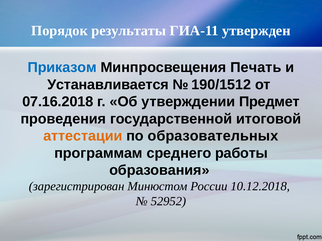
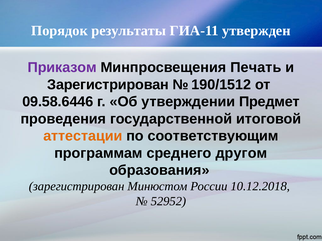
Приказом colour: blue -> purple
Устанавливается at (108, 85): Устанавливается -> Зарегистрирован
07.16.2018: 07.16.2018 -> 09.58.6446
образовательных: образовательных -> соответствующим
работы: работы -> другом
